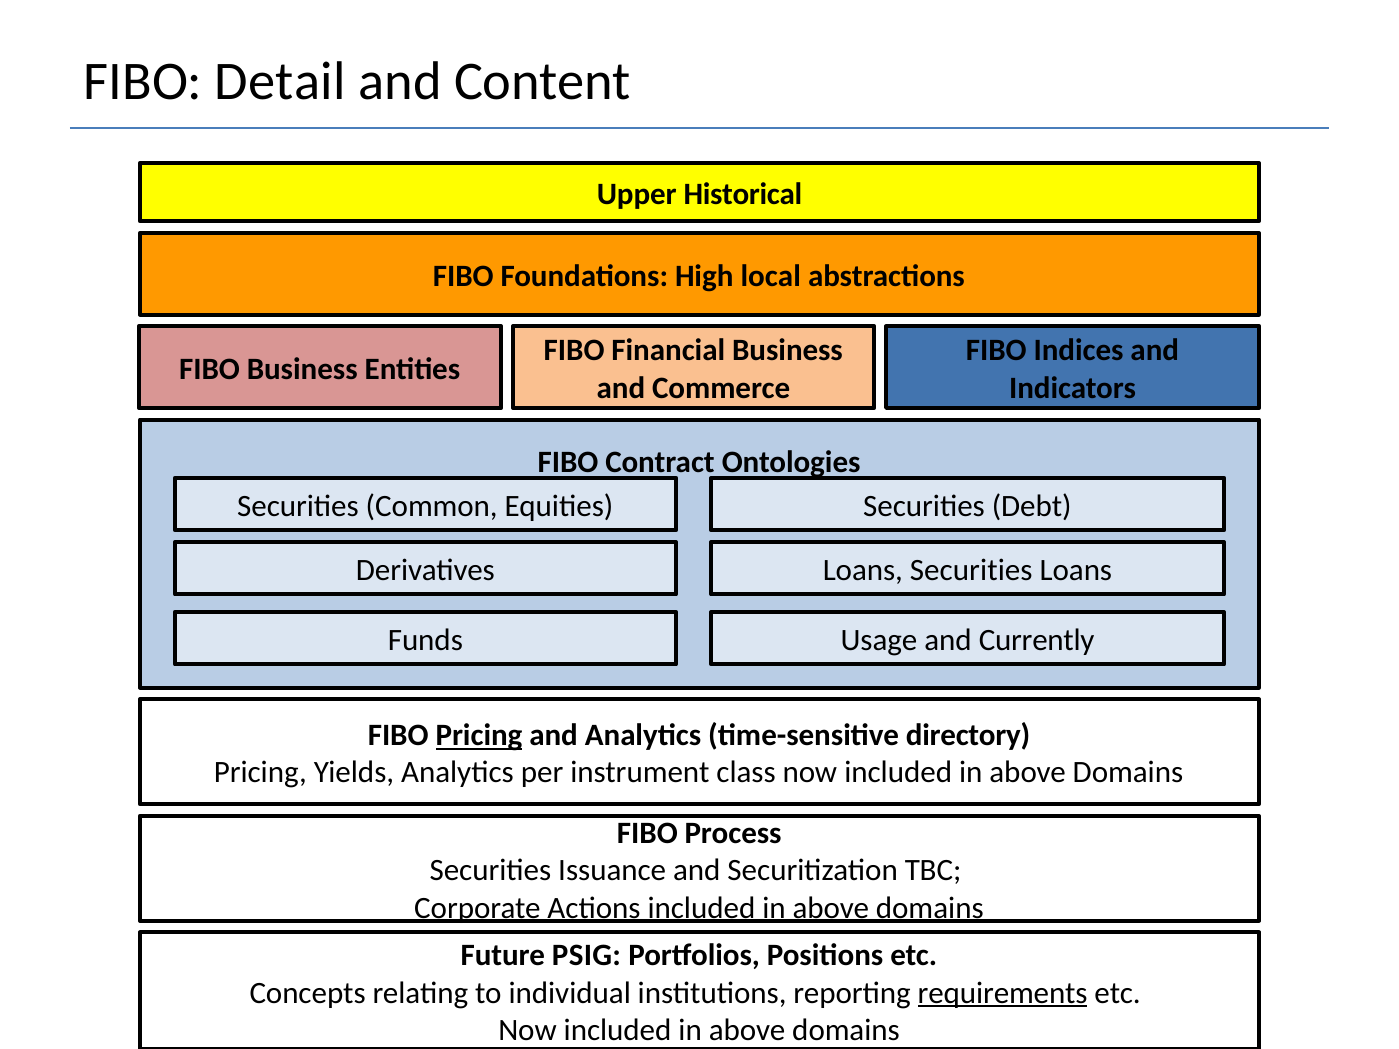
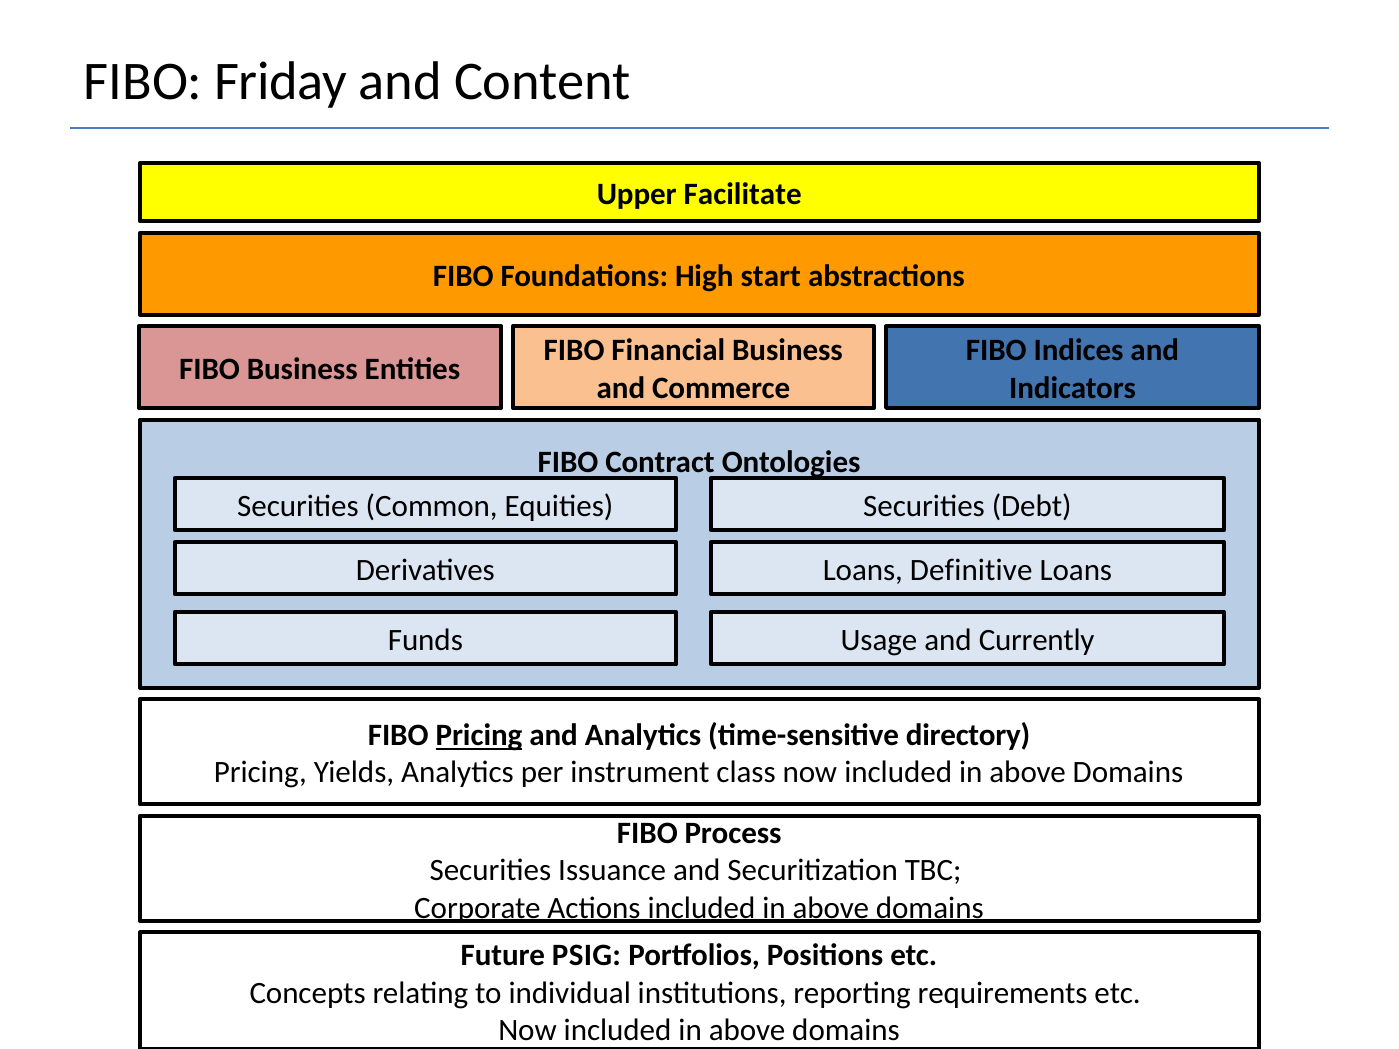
Detail: Detail -> Friday
Historical: Historical -> Facilitate
local: local -> start
Loans Securities: Securities -> Definitive
requirements underline: present -> none
